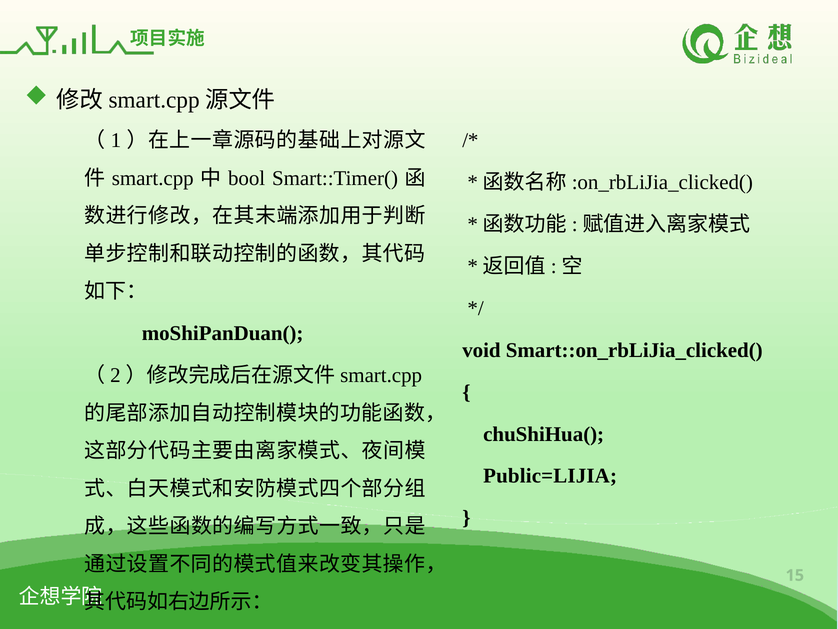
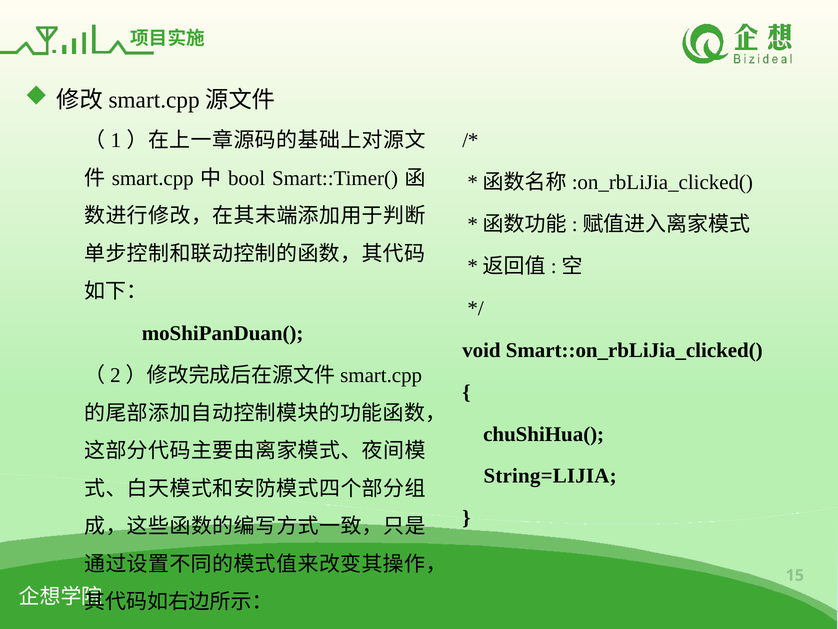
Public=LIJIA: Public=LIJIA -> String=LIJIA
